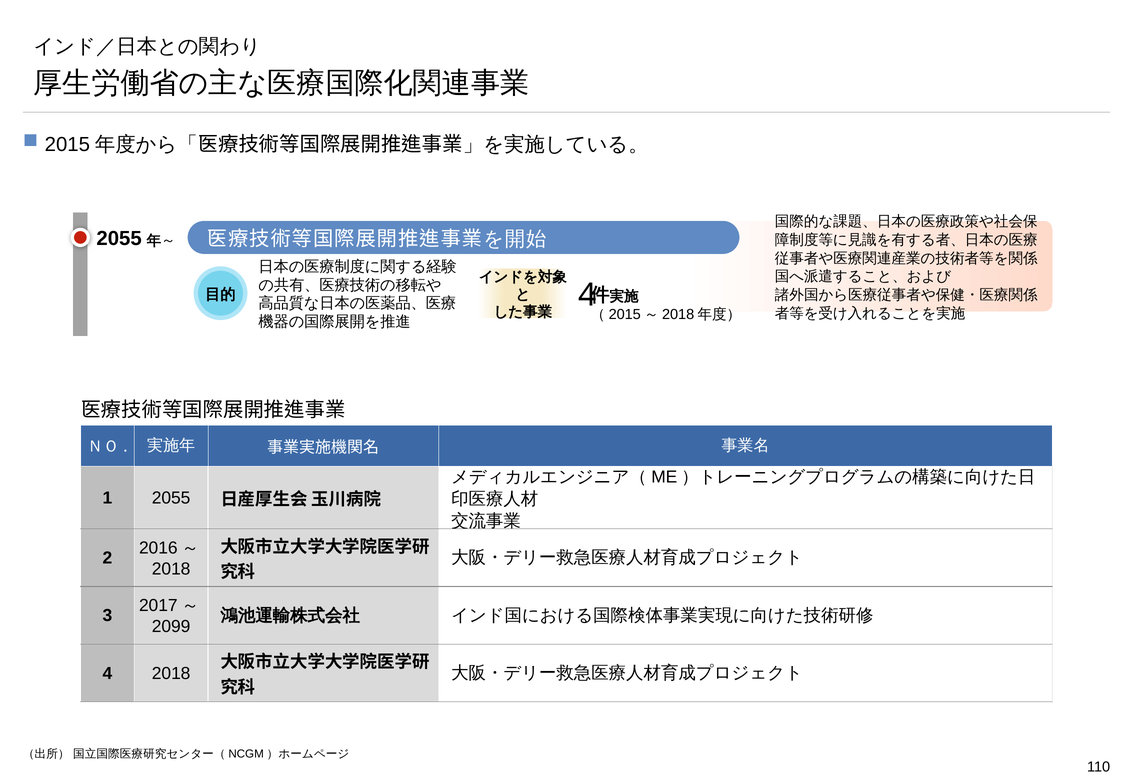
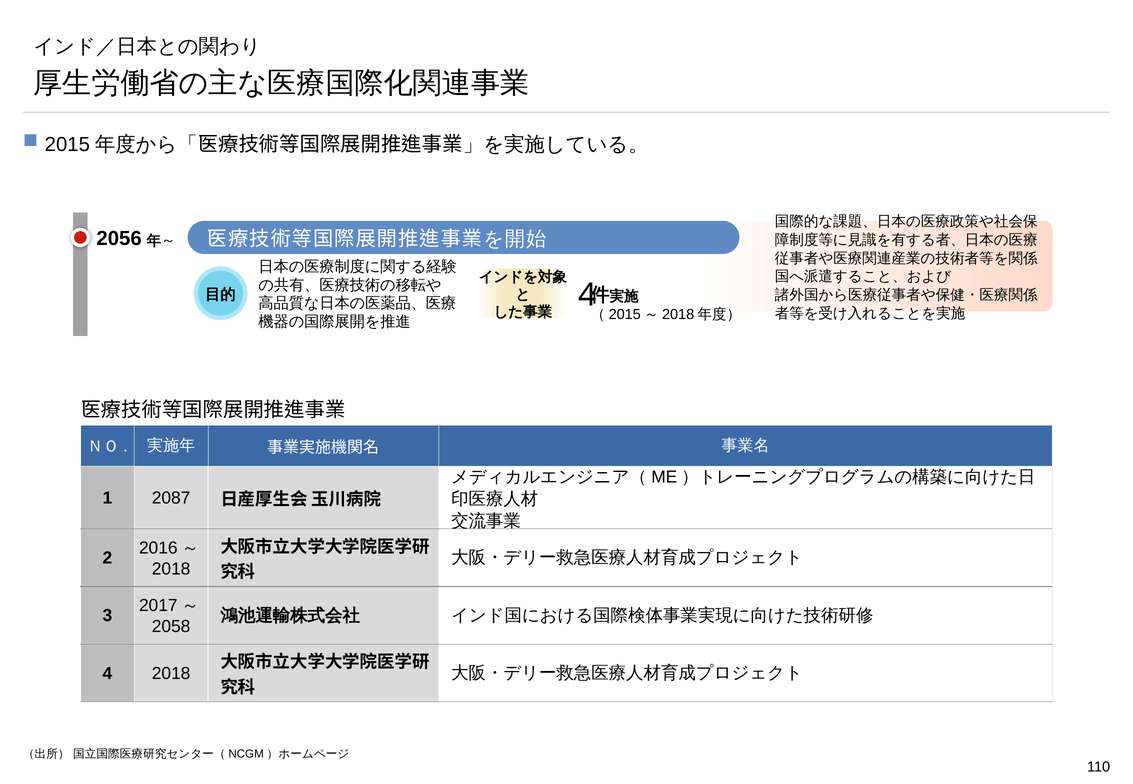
2055 at (119, 239): 2055 -> 2056
1 2055: 2055 -> 2087
2099: 2099 -> 2058
